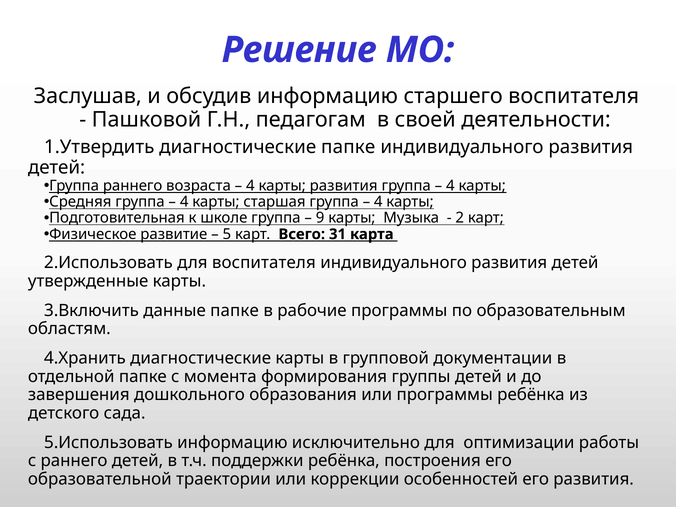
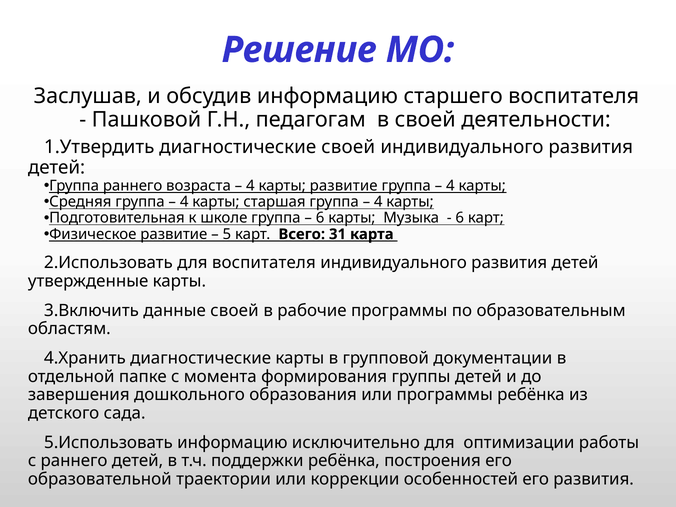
диагностические папке: папке -> своей
карты развития: развития -> развитие
9 at (320, 218): 9 -> 6
2 at (460, 218): 2 -> 6
данные папке: папке -> своей
